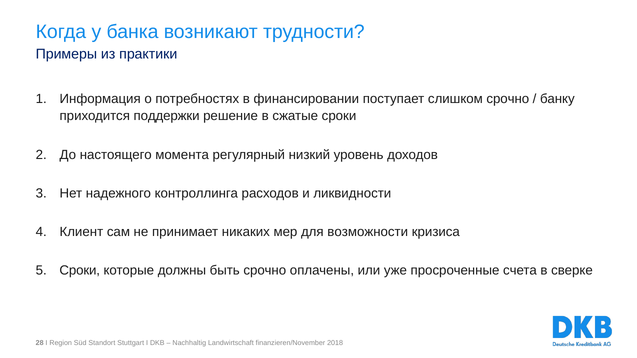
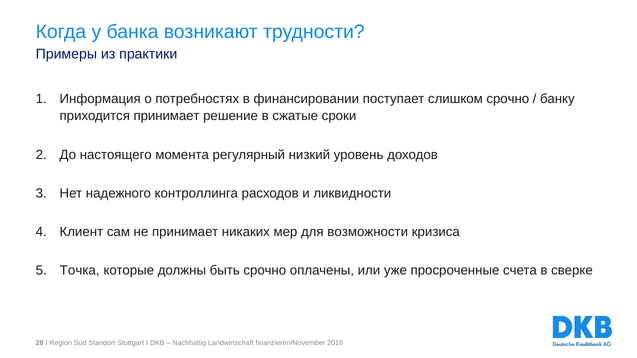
приходится поддержки: поддержки -> принимает
Сроки at (80, 271): Сроки -> Точка
